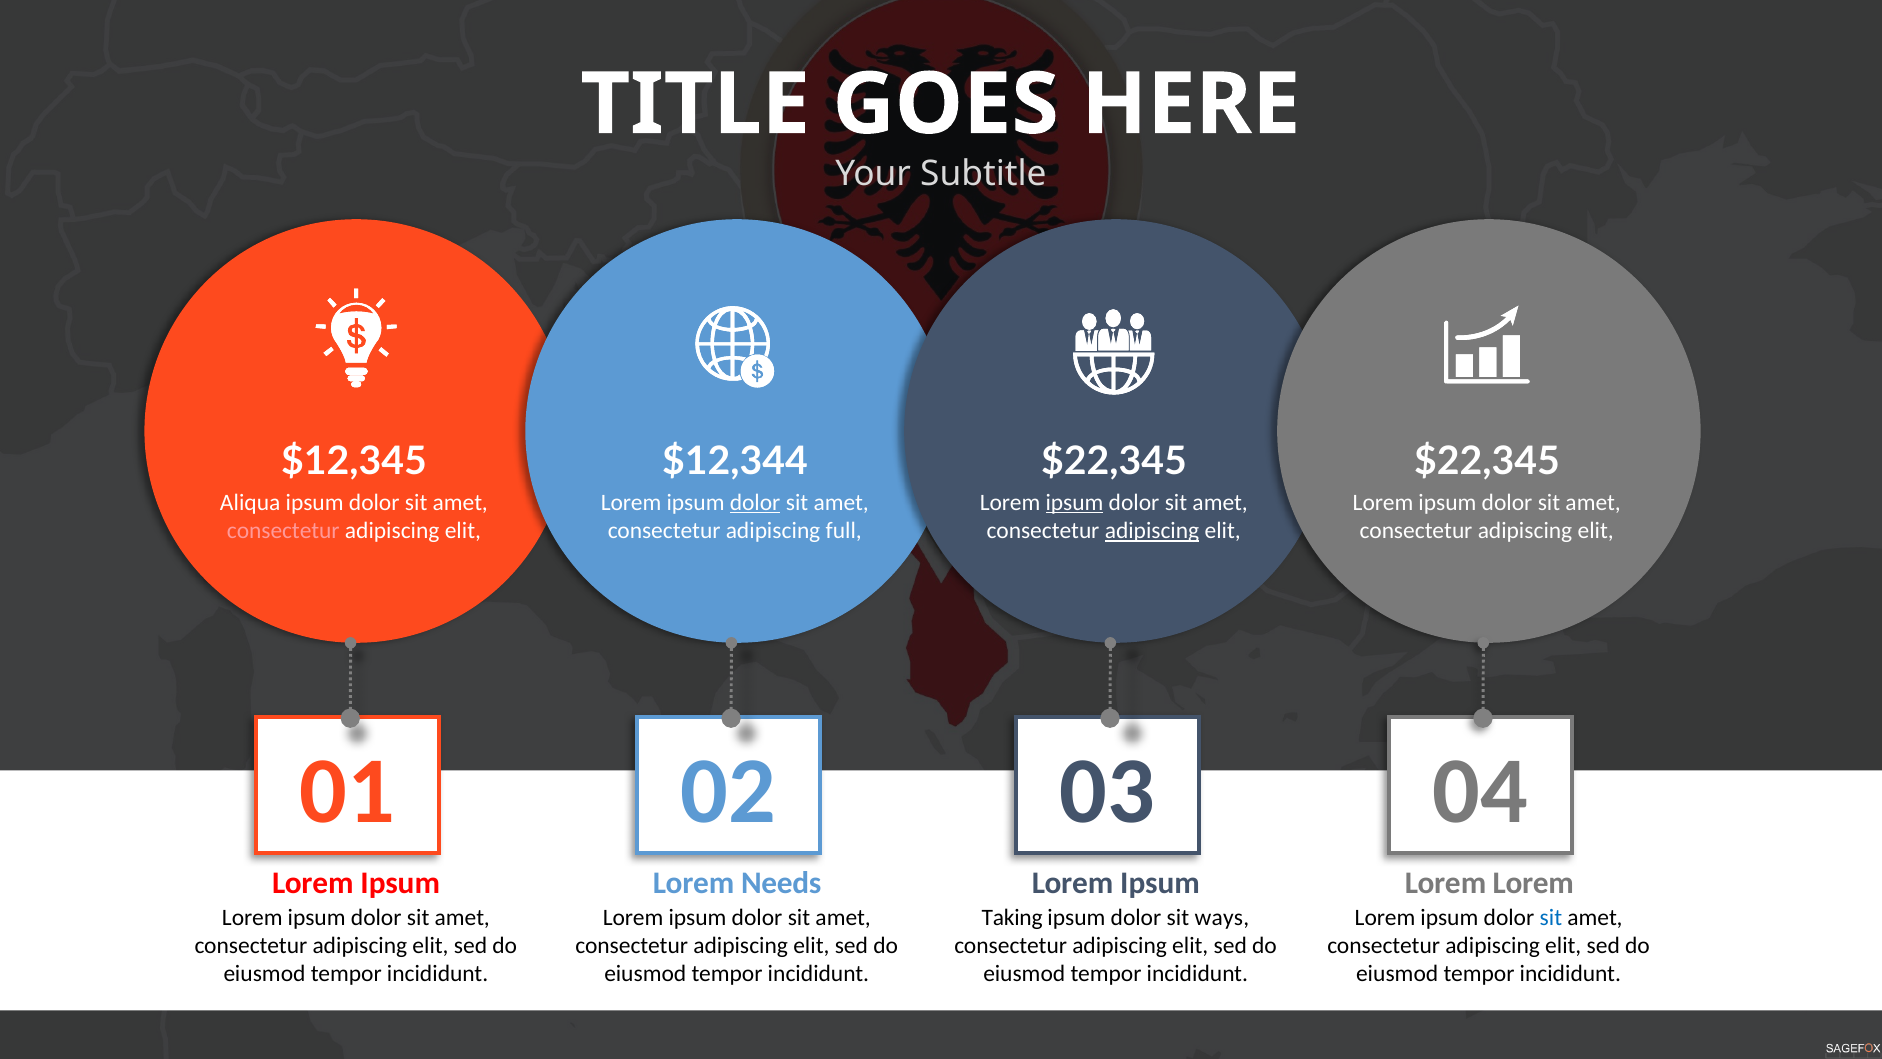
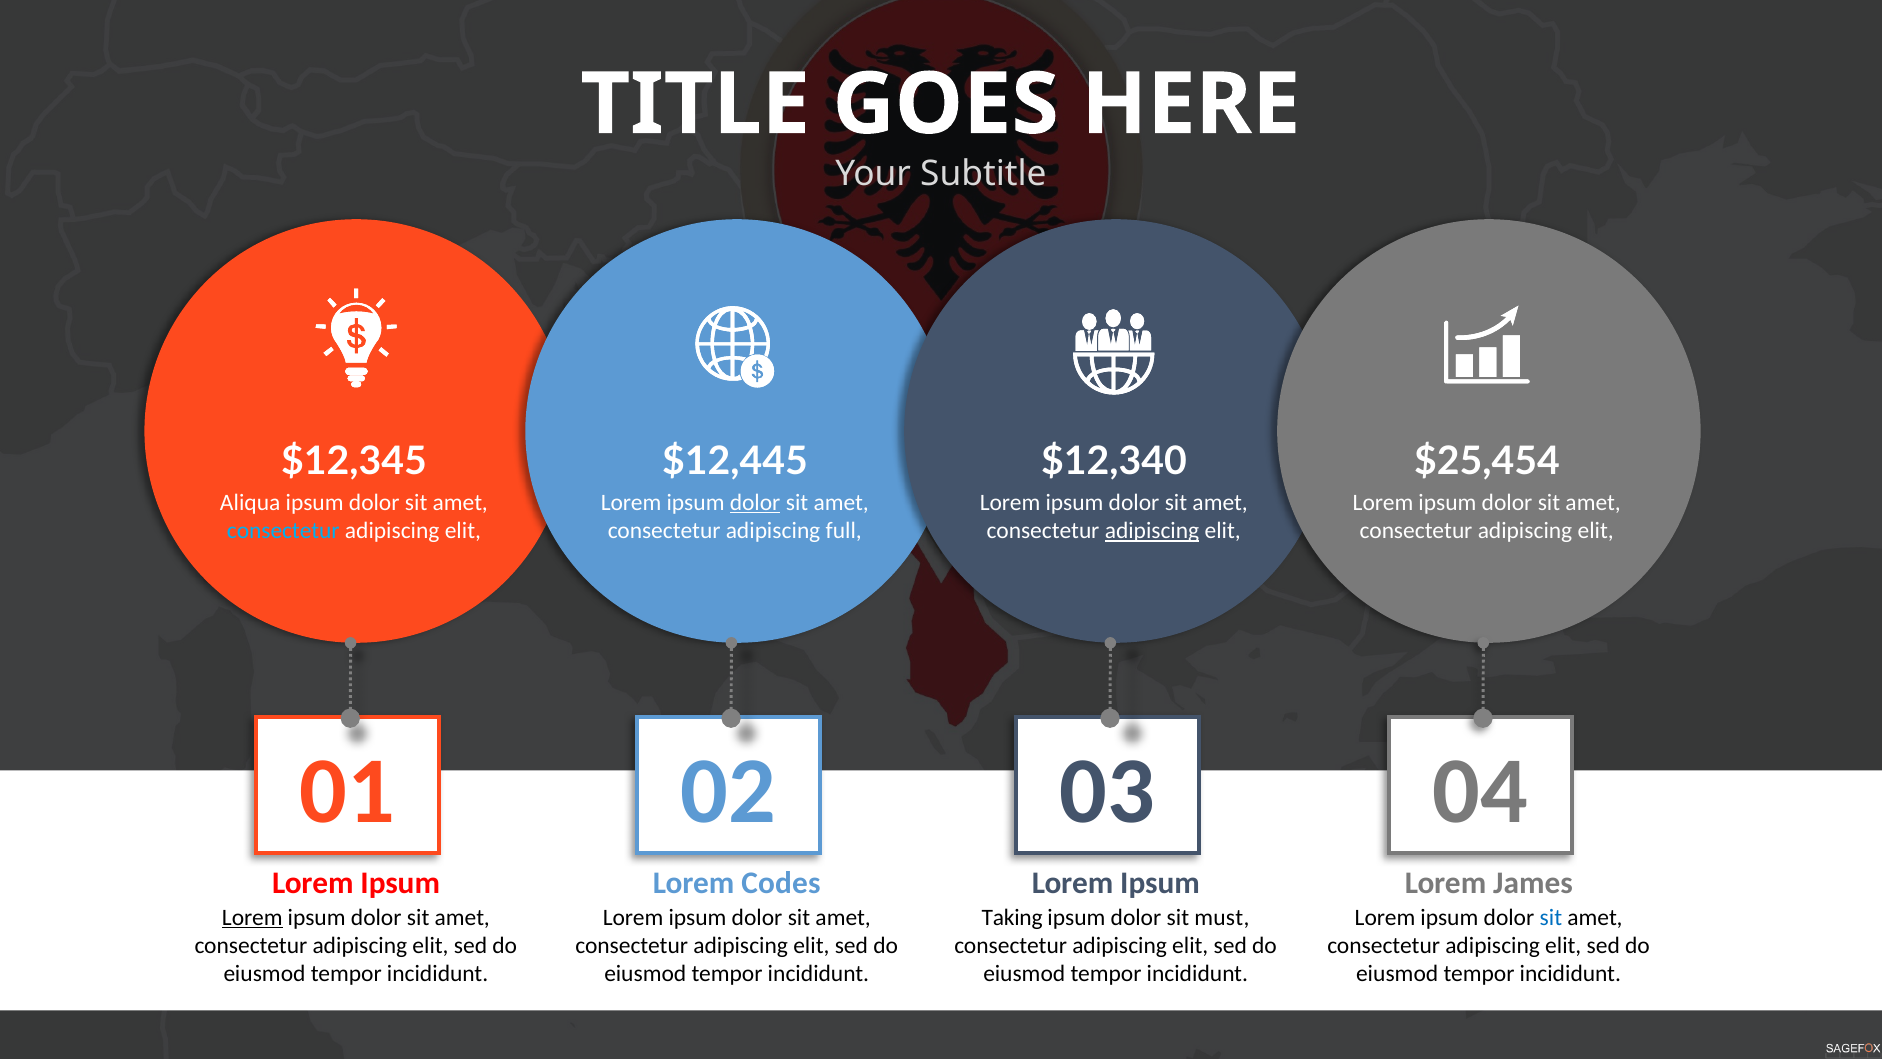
$12,344: $12,344 -> $12,445
$22,345 at (1114, 461): $22,345 -> $12,340
$22,345 at (1487, 461): $22,345 -> $25,454
ipsum at (1074, 502) underline: present -> none
consectetur at (283, 531) colour: pink -> light blue
Needs: Needs -> Codes
Lorem at (1533, 883): Lorem -> James
Lorem at (252, 917) underline: none -> present
ways: ways -> must
